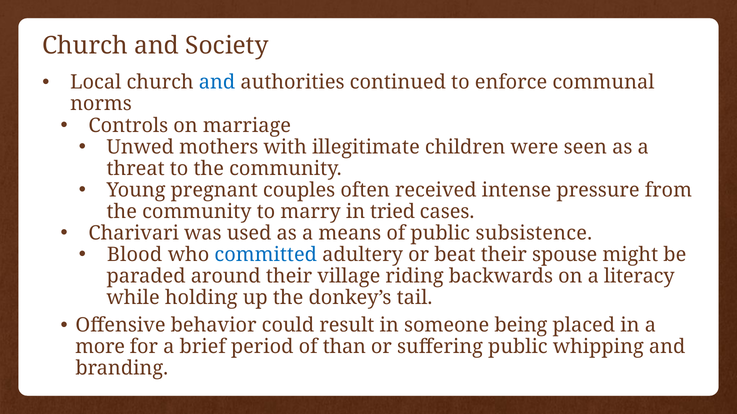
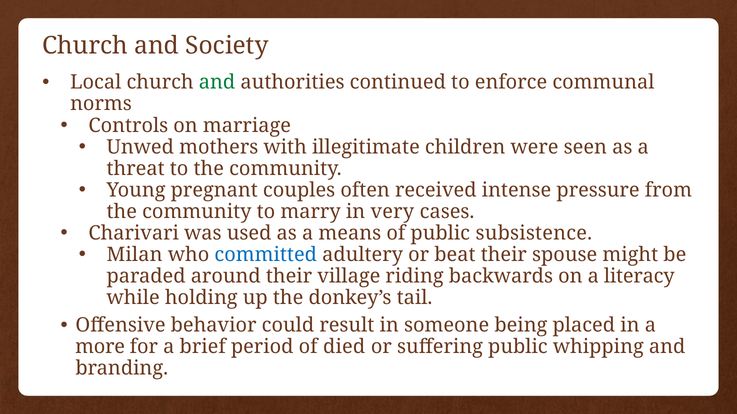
and at (217, 83) colour: blue -> green
tried: tried -> very
Blood: Blood -> Milan
than: than -> died
